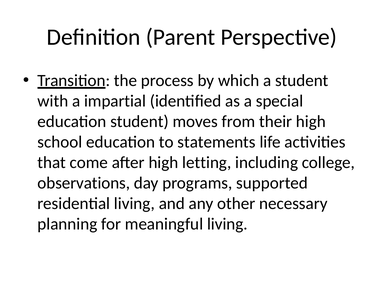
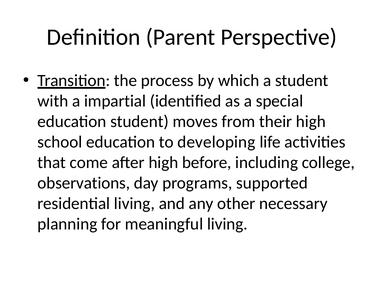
statements: statements -> developing
letting: letting -> before
